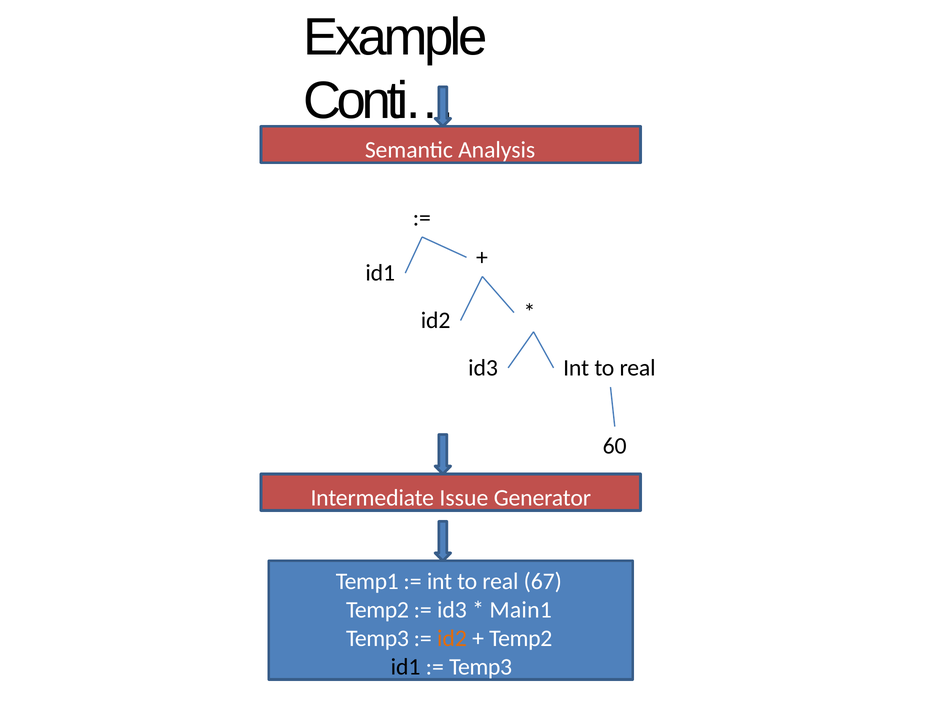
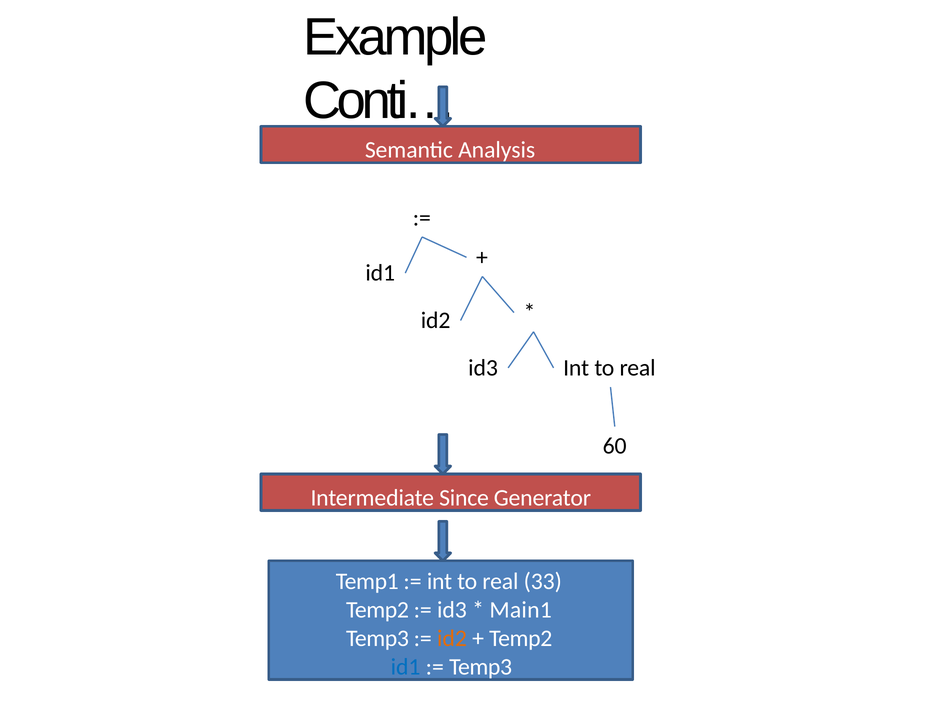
Issue: Issue -> Since
67: 67 -> 33
id1 at (406, 668) colour: black -> blue
